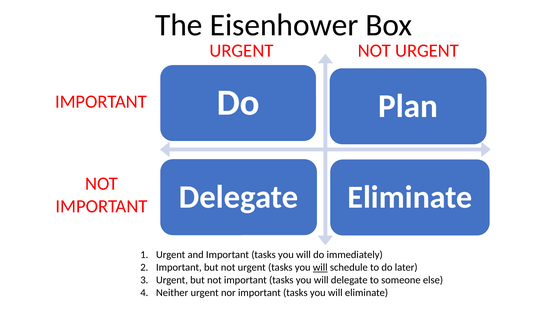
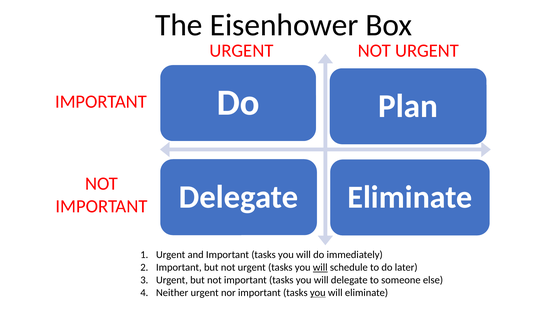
you at (318, 292) underline: none -> present
